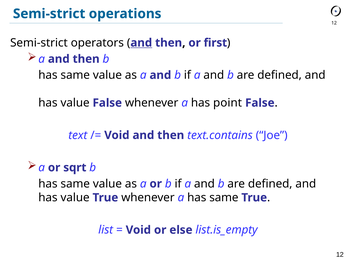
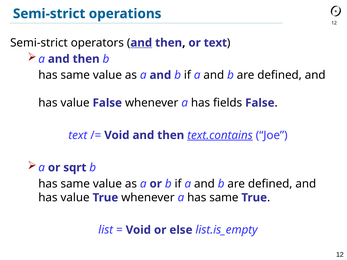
or first: first -> text
point: point -> fields
text.contains underline: none -> present
